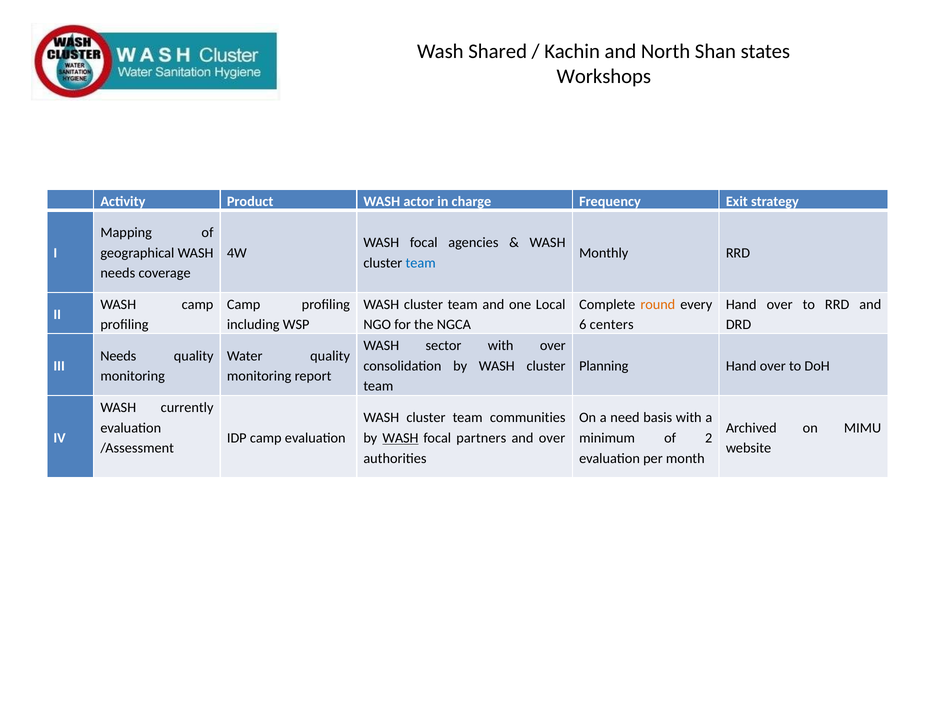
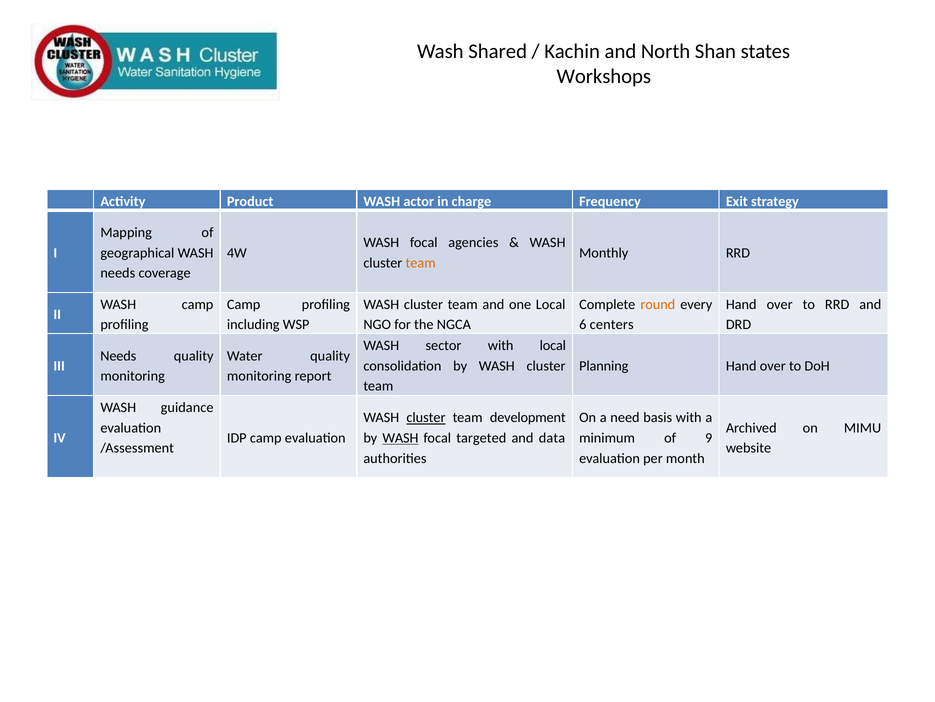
team at (421, 263) colour: blue -> orange
with over: over -> local
currently: currently -> guidance
cluster at (426, 417) underline: none -> present
communities: communities -> development
partners: partners -> targeted
and over: over -> data
2: 2 -> 9
